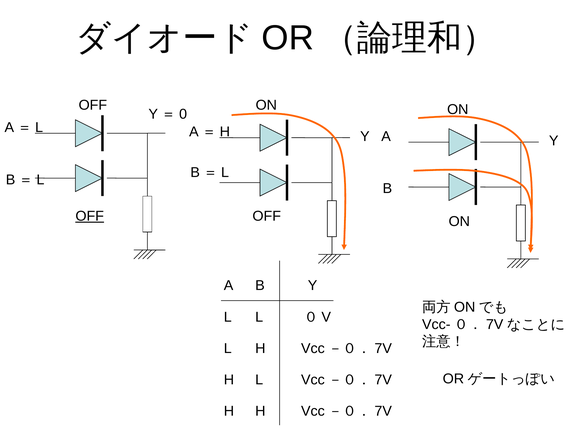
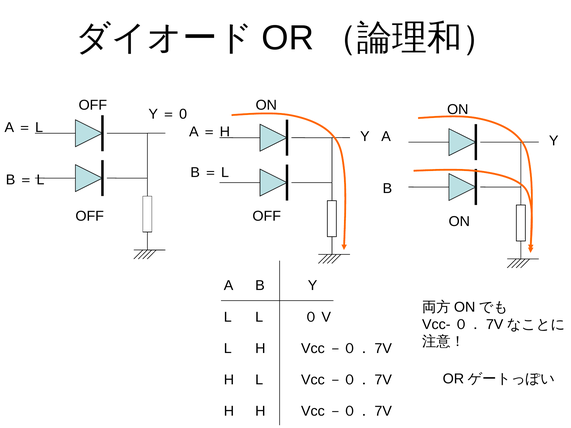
OFF at (90, 216) underline: present -> none
